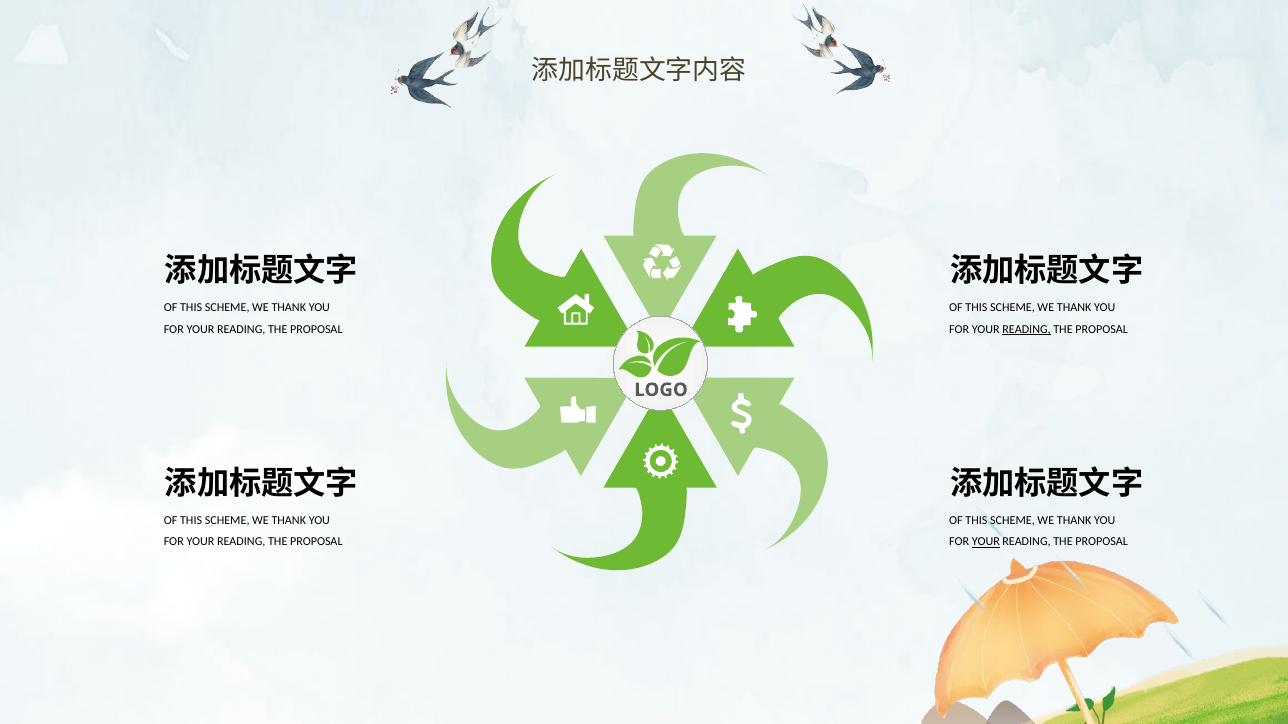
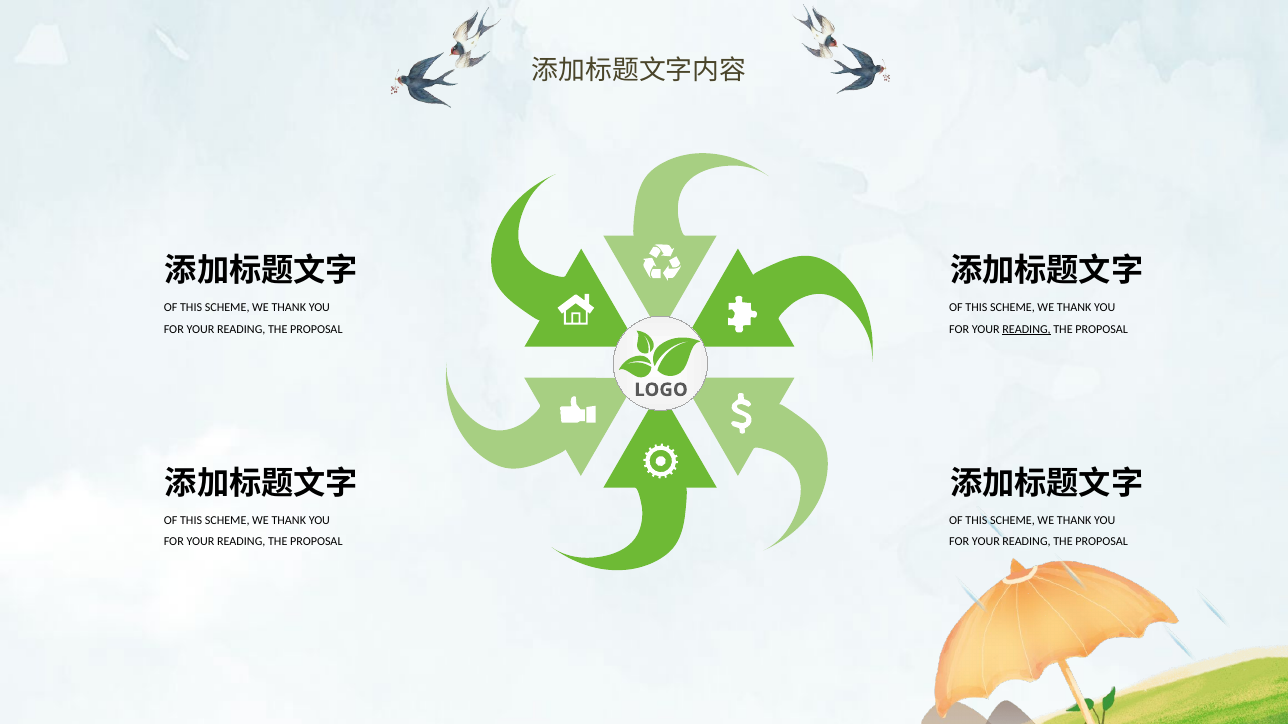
YOUR at (986, 542) underline: present -> none
